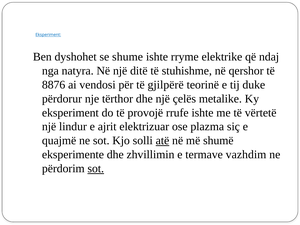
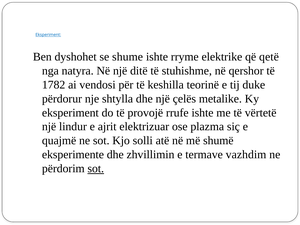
ndaj: ndaj -> qetë
8876: 8876 -> 1782
gjilpërë: gjilpërë -> keshilla
tërthor: tërthor -> shtylla
atë underline: present -> none
